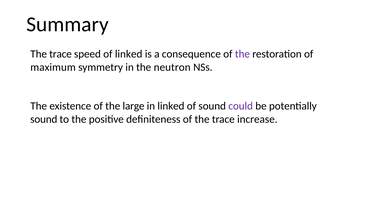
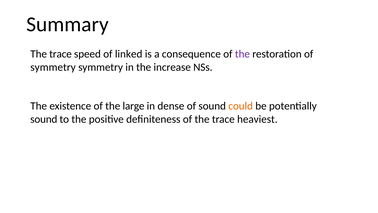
maximum at (53, 67): maximum -> symmetry
neutron: neutron -> increase
in linked: linked -> dense
could colour: purple -> orange
increase: increase -> heaviest
